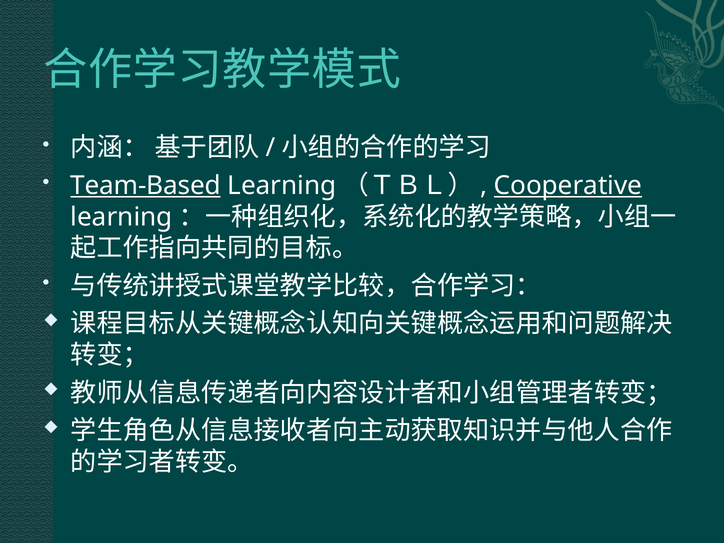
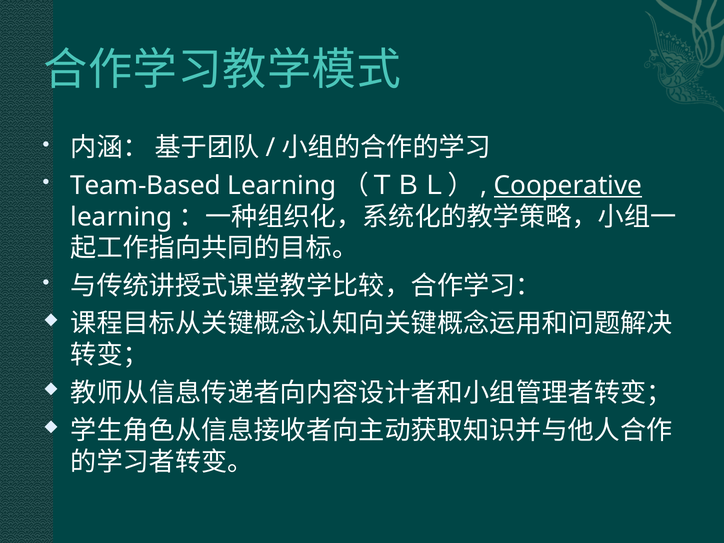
Team-Based underline: present -> none
